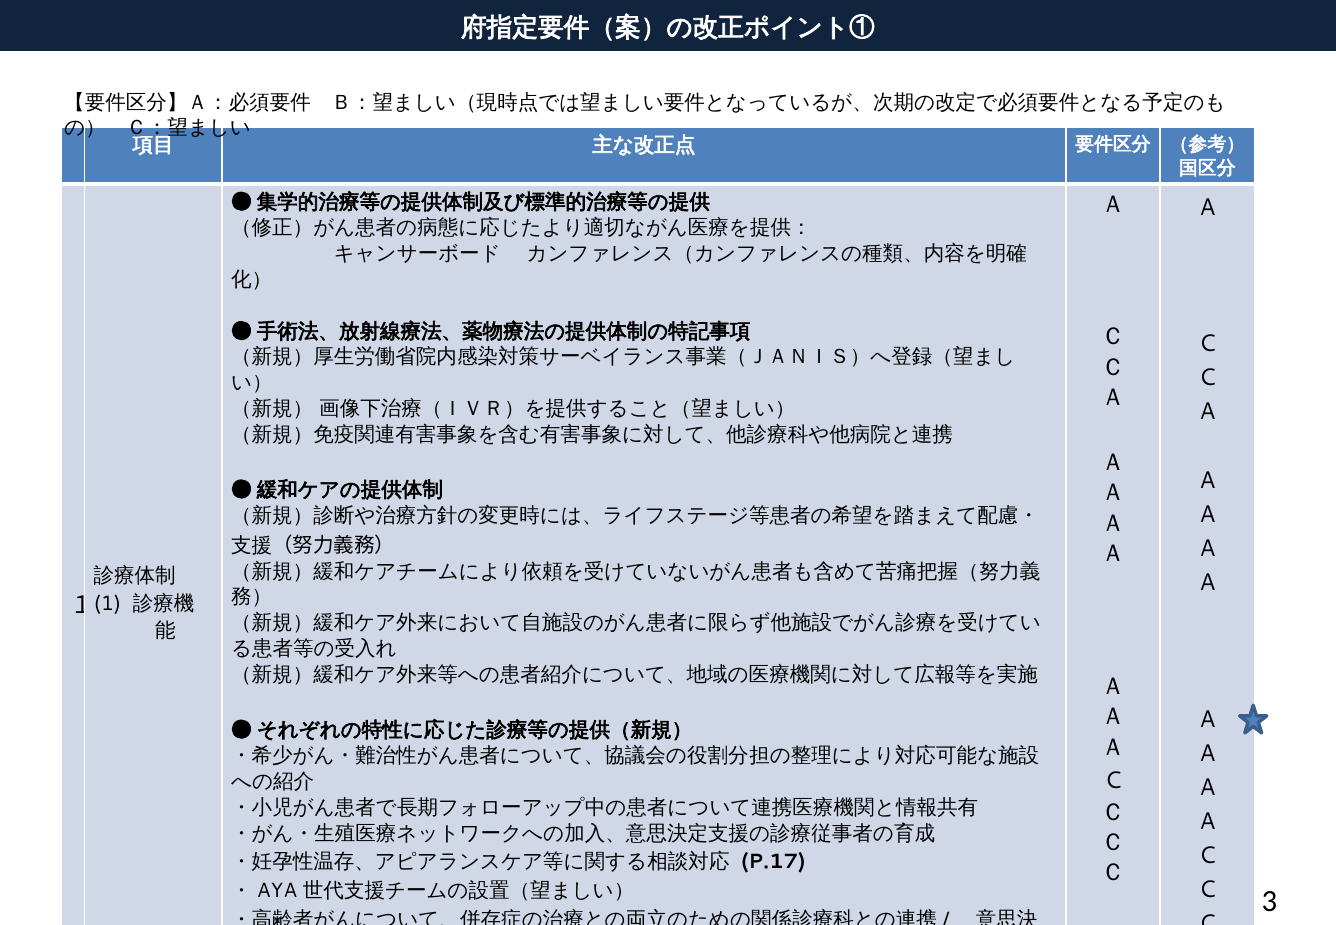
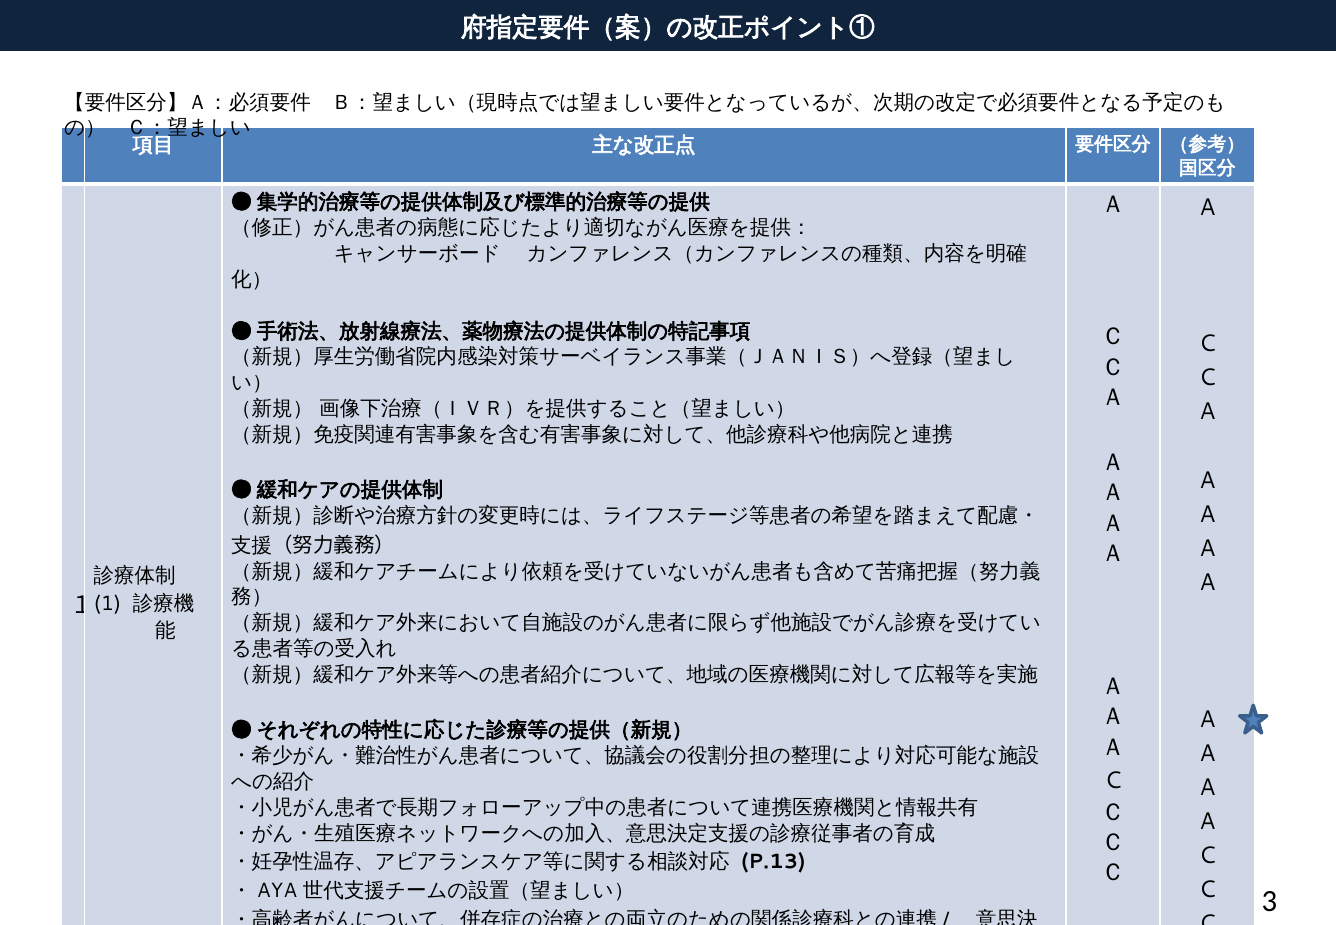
P.17: P.17 -> P.13
